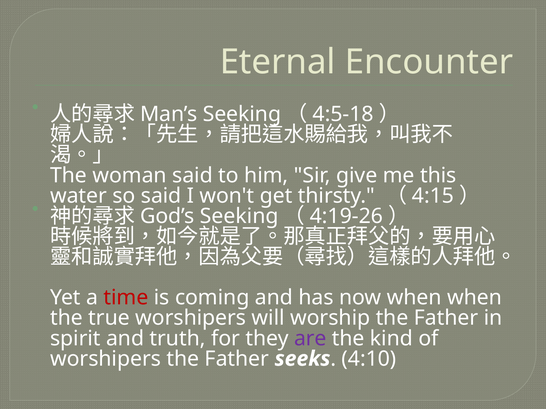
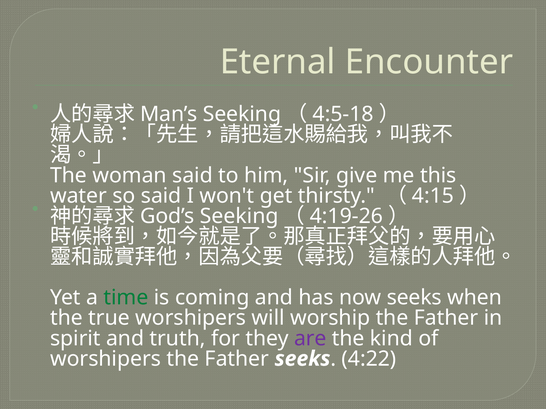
time colour: red -> green
now when: when -> seeks
4:10: 4:10 -> 4:22
